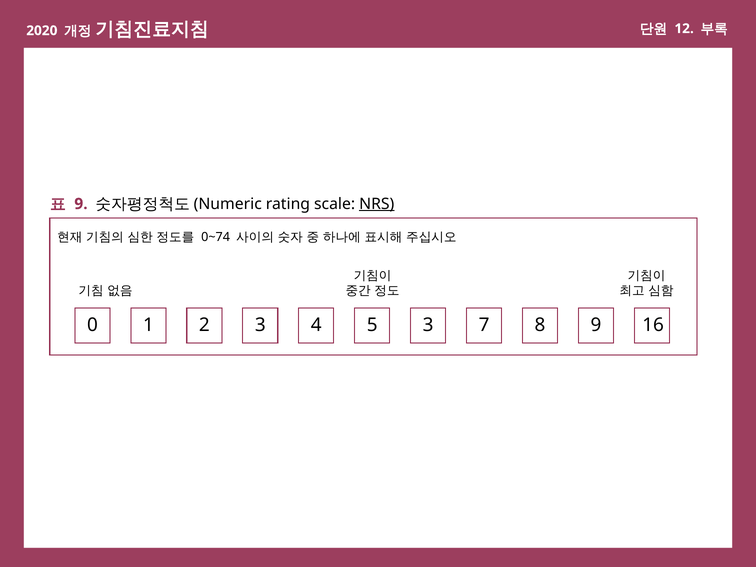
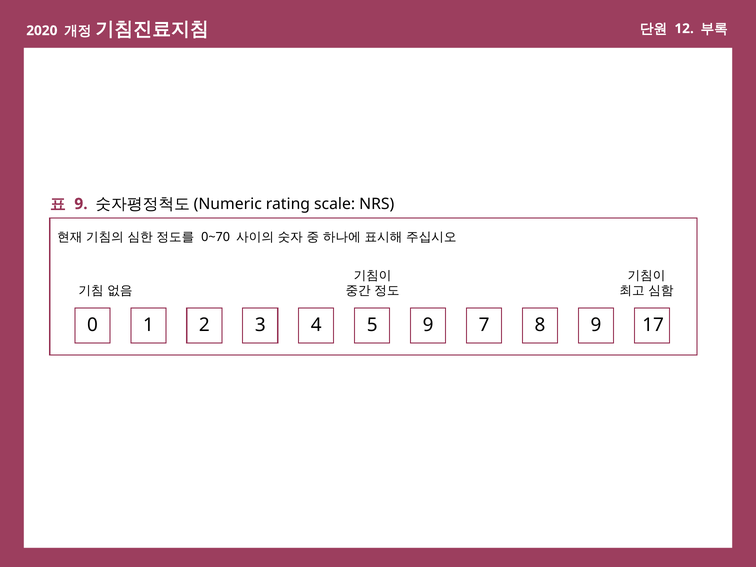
NRS underline: present -> none
0~74: 0~74 -> 0~70
5 3: 3 -> 9
16: 16 -> 17
